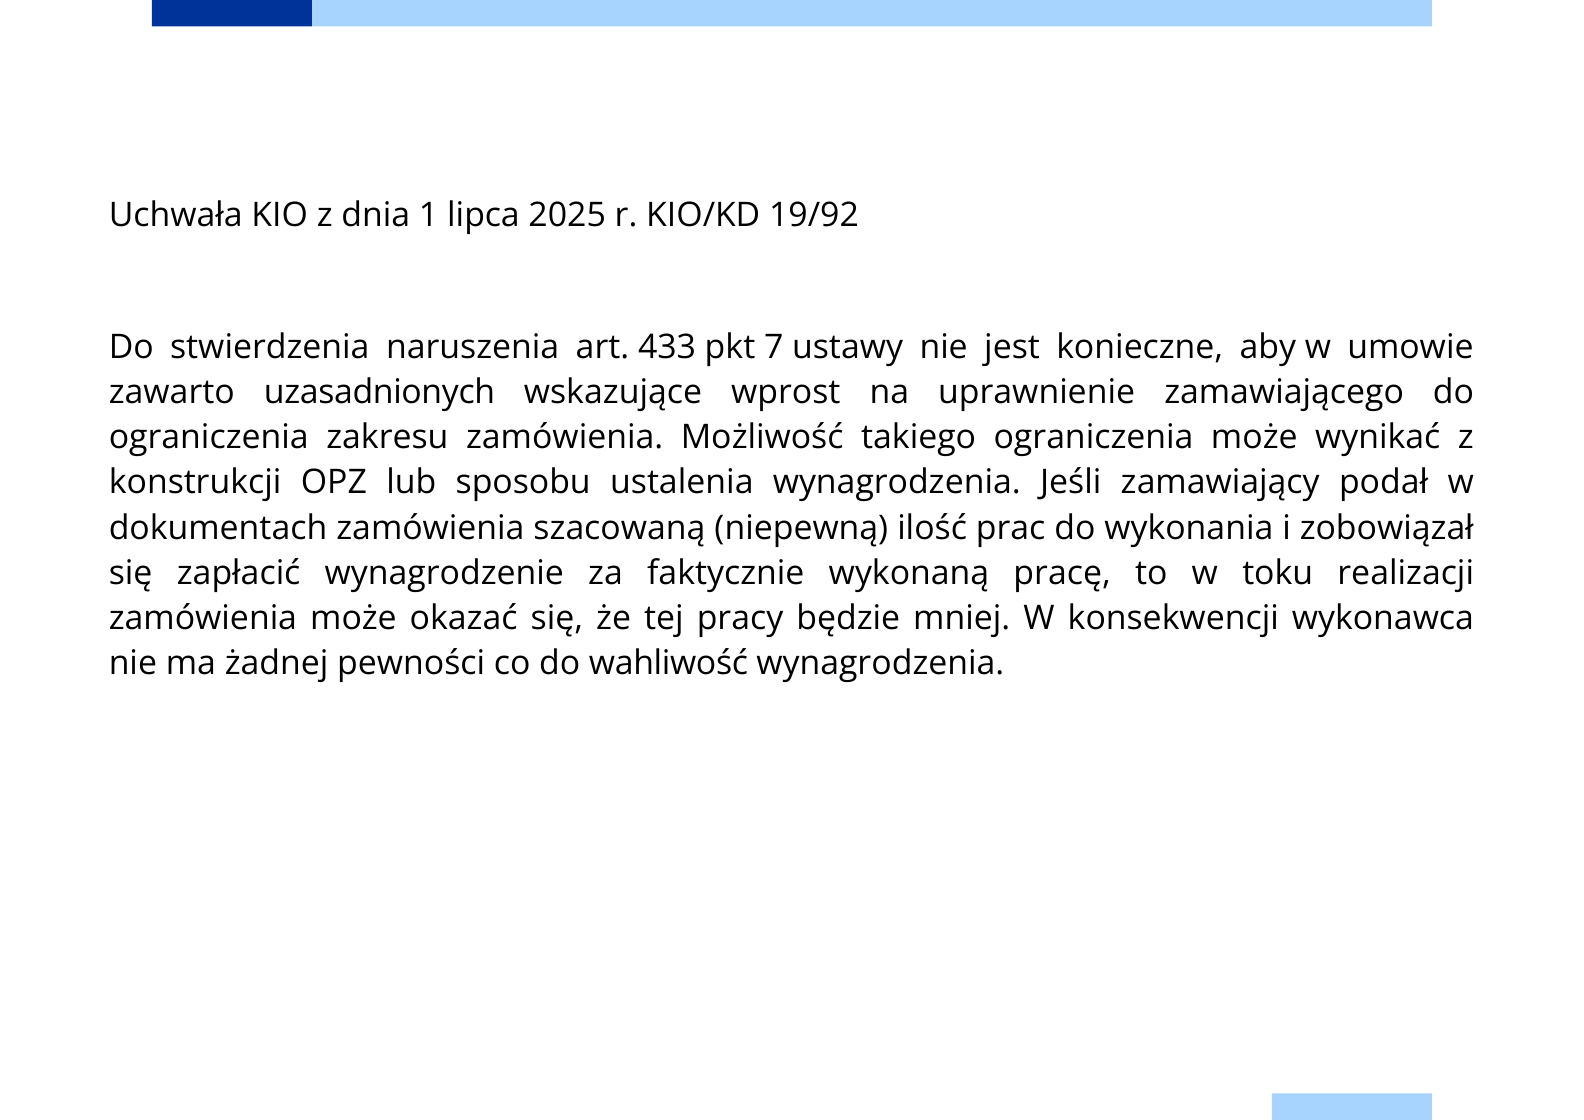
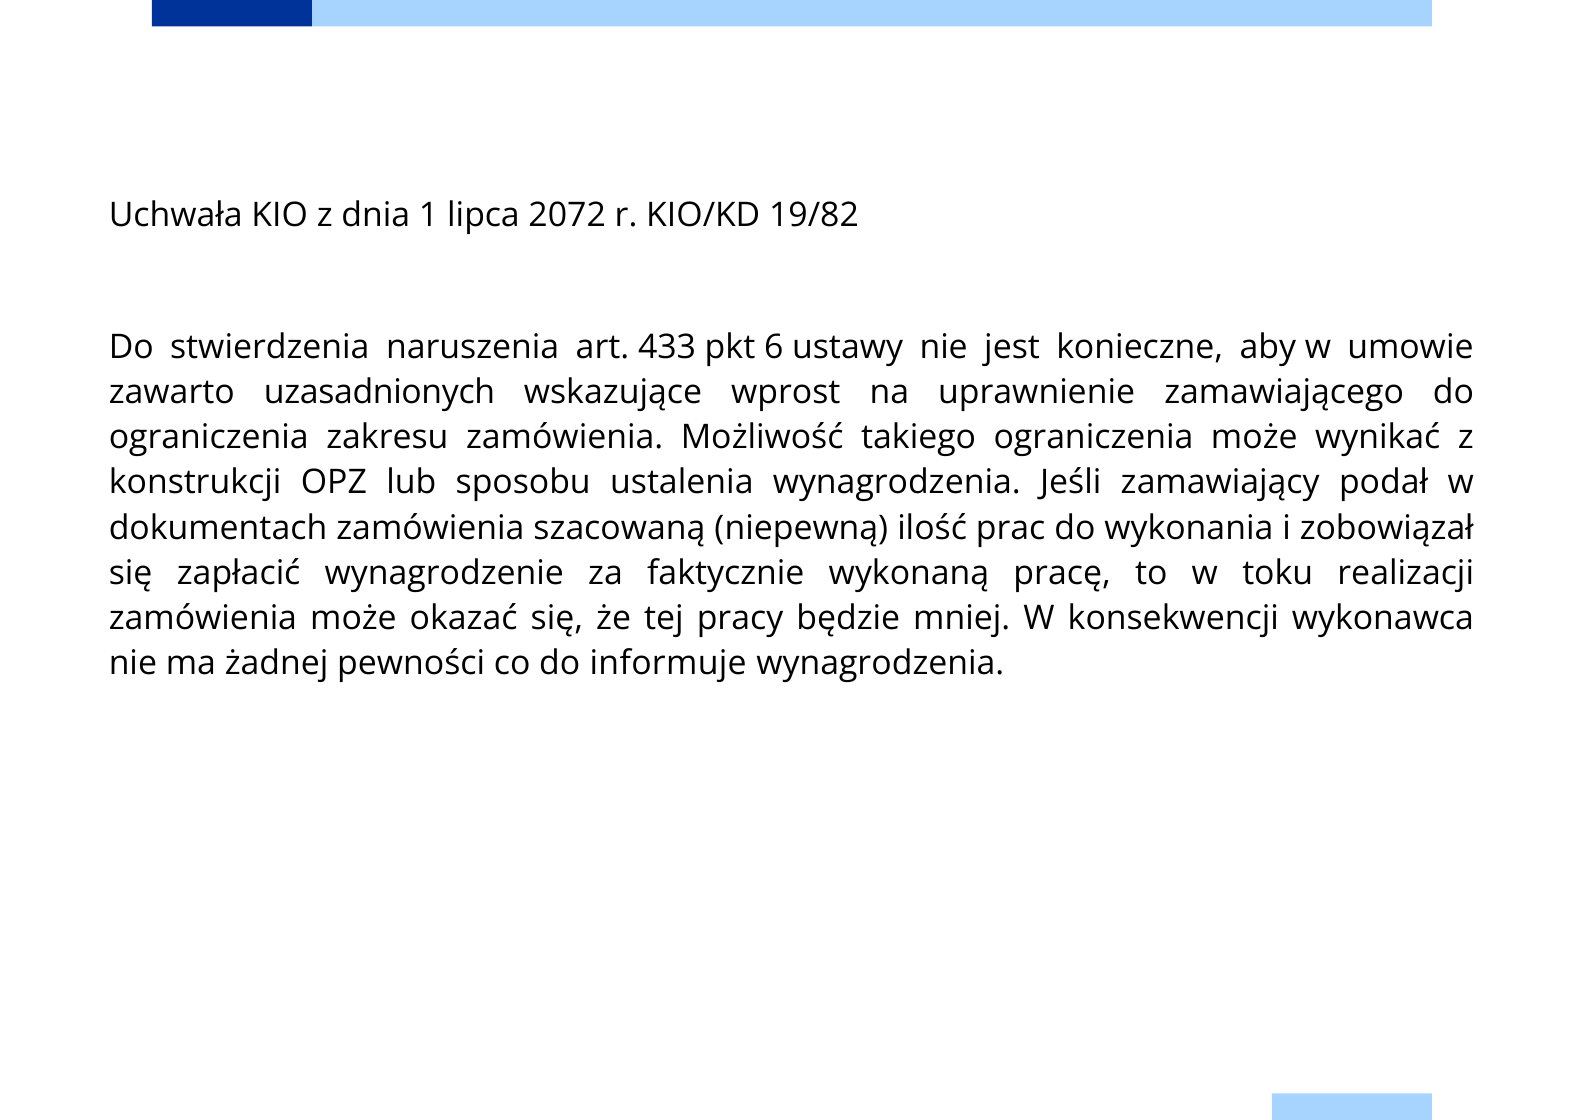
2025: 2025 -> 2072
19/92: 19/92 -> 19/82
7: 7 -> 6
wahliwość: wahliwość -> informuje
